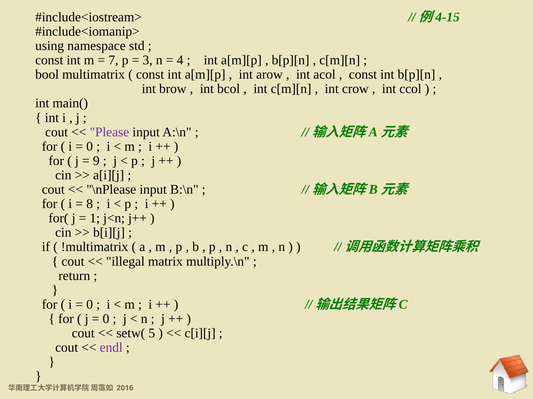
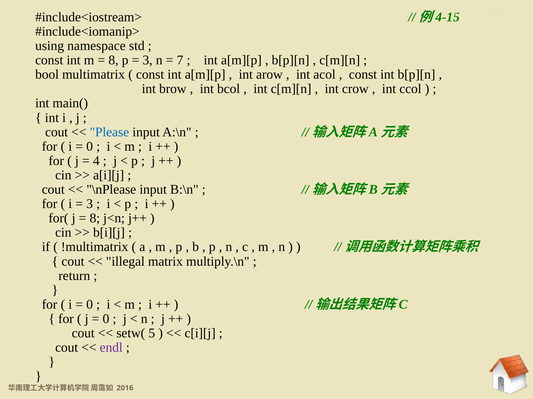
7 at (113, 60): 7 -> 8
4: 4 -> 7
Please colour: purple -> blue
9: 9 -> 4
8 at (90, 204): 8 -> 3
1 at (95, 219): 1 -> 8
